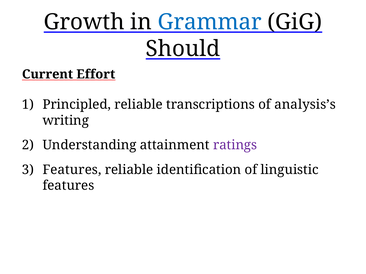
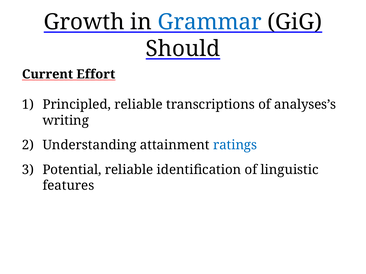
analysis’s: analysis’s -> analyses’s
ratings colour: purple -> blue
Features at (72, 170): Features -> Potential
